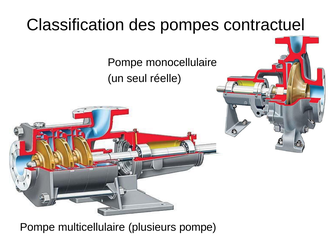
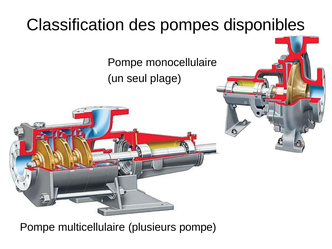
contractuel: contractuel -> disponibles
réelle: réelle -> plage
